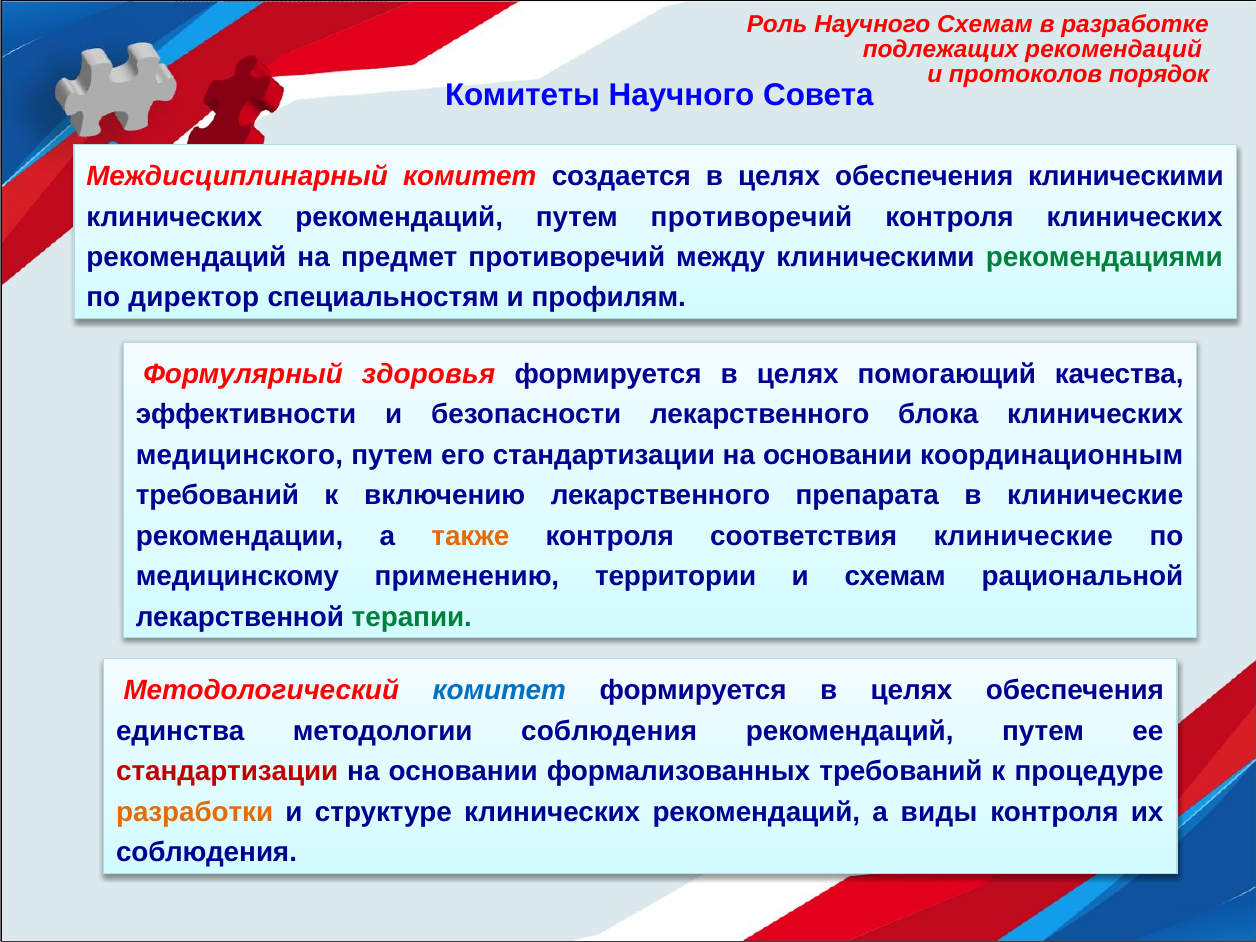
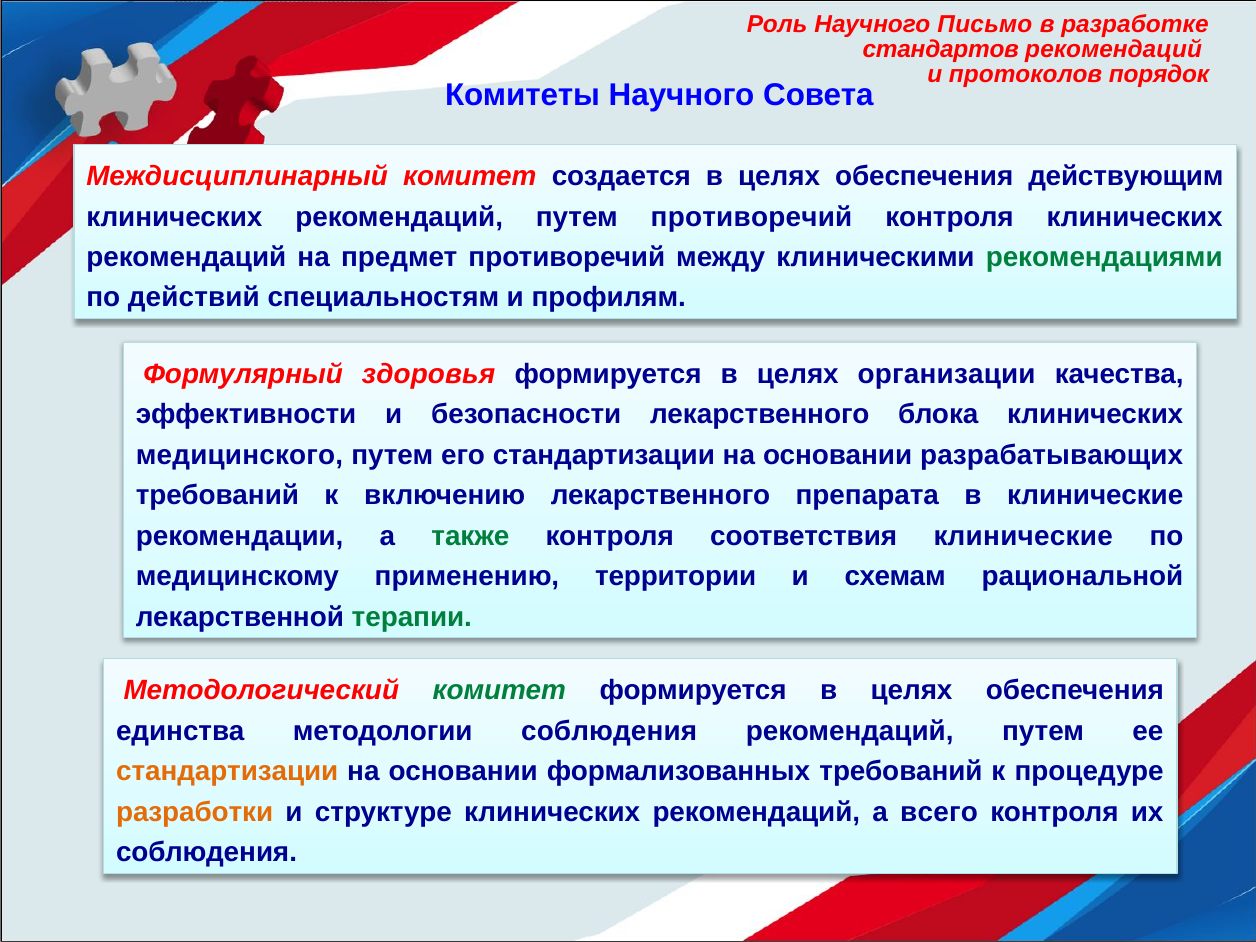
Научного Схемам: Схемам -> Письмо
подлежащих: подлежащих -> стандартов
обеспечения клиническими: клиническими -> действующим
директор: директор -> действий
помогающий: помогающий -> организации
координационным: координационным -> разрабатывающих
также colour: orange -> green
комитет at (499, 691) colour: blue -> green
стандартизации at (227, 772) colour: red -> orange
виды: виды -> всего
